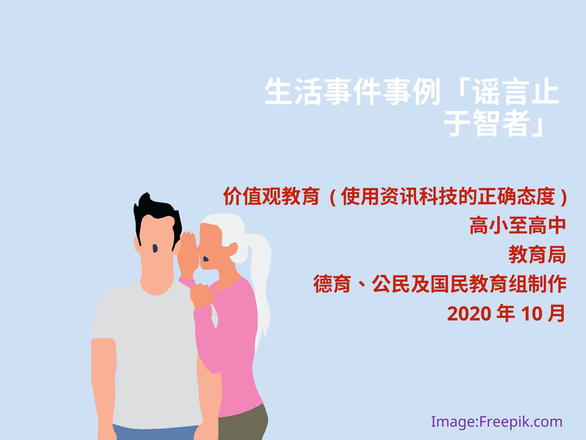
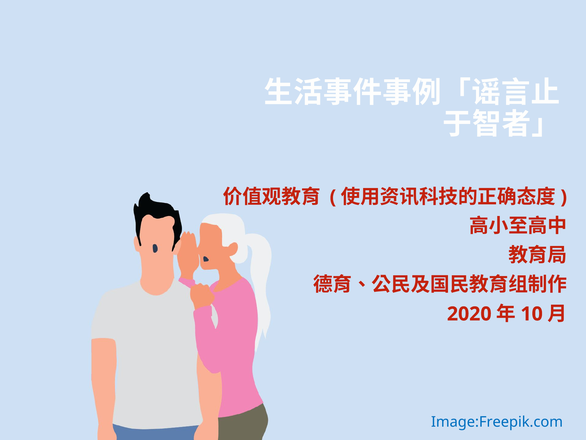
Image:Freepik.com colour: purple -> blue
